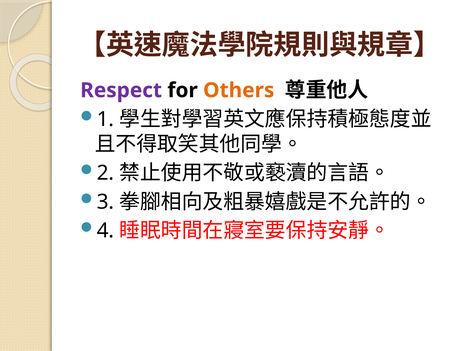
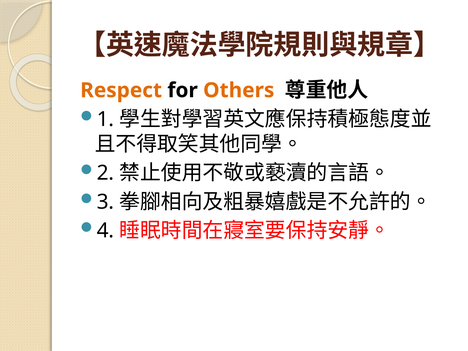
Respect colour: purple -> orange
